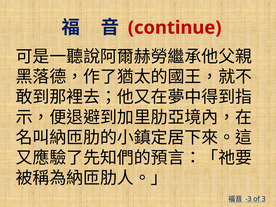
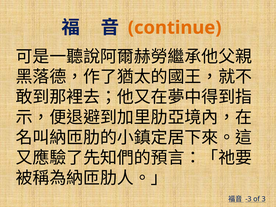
continue colour: red -> orange
